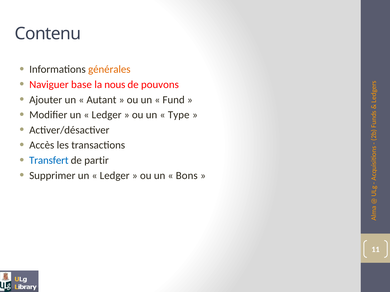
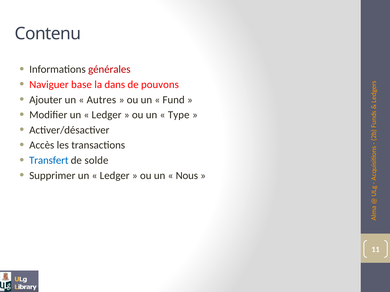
générales colour: orange -> red
nous: nous -> dans
Autant: Autant -> Autres
partir: partir -> solde
Bons: Bons -> Nous
